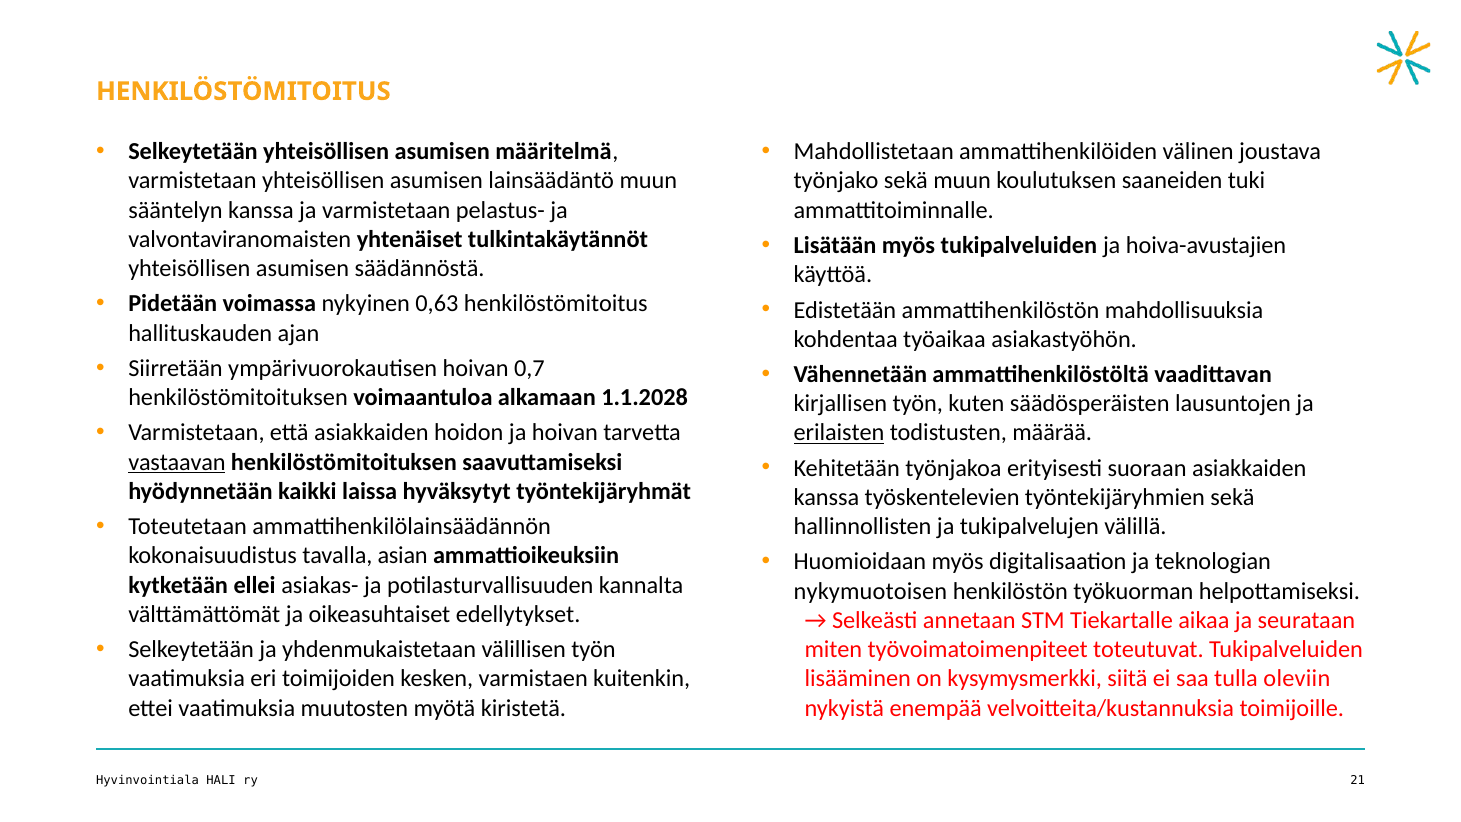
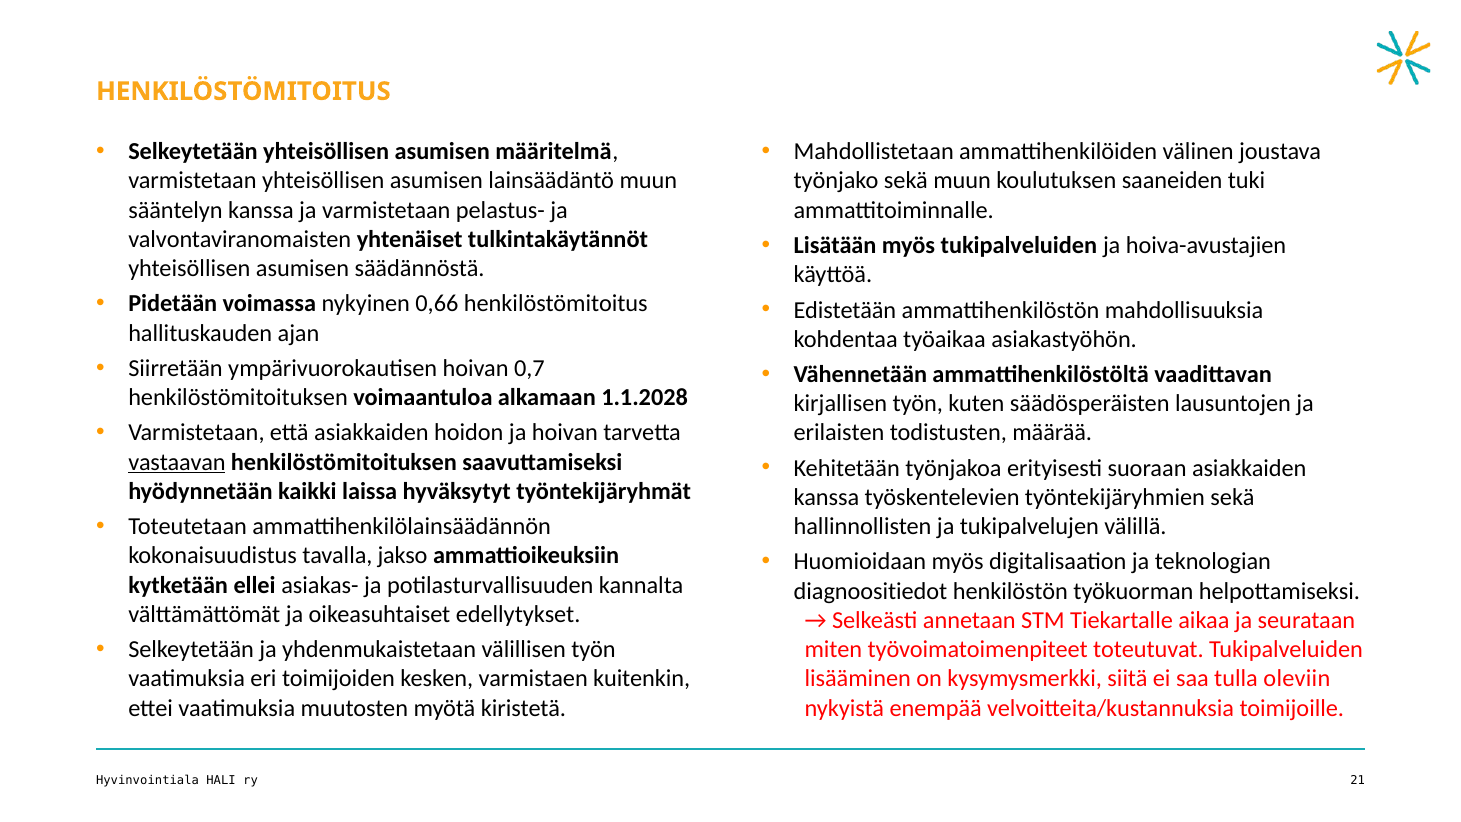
0,63: 0,63 -> 0,66
erilaisten underline: present -> none
asian: asian -> jakso
nykymuotoisen: nykymuotoisen -> diagnoositiedot
